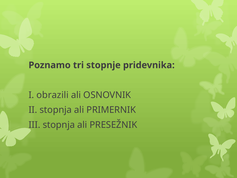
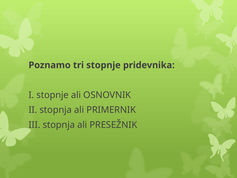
I obrazili: obrazili -> stopnje
